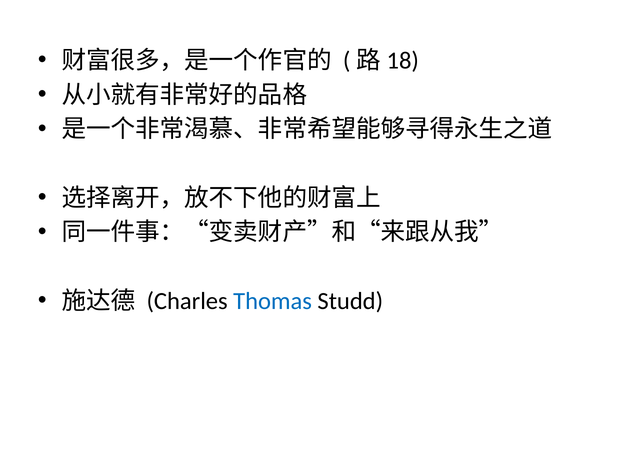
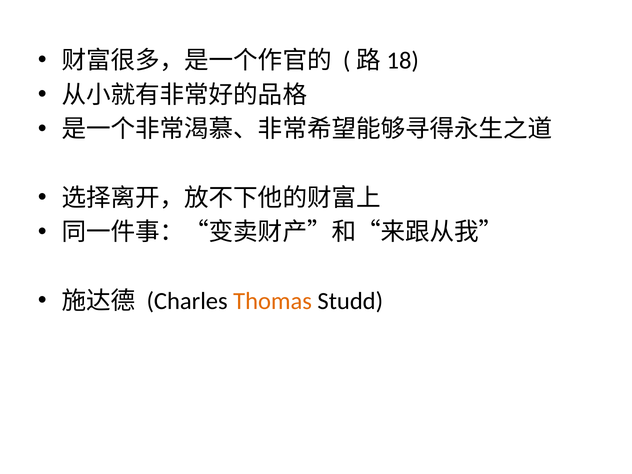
Thomas colour: blue -> orange
